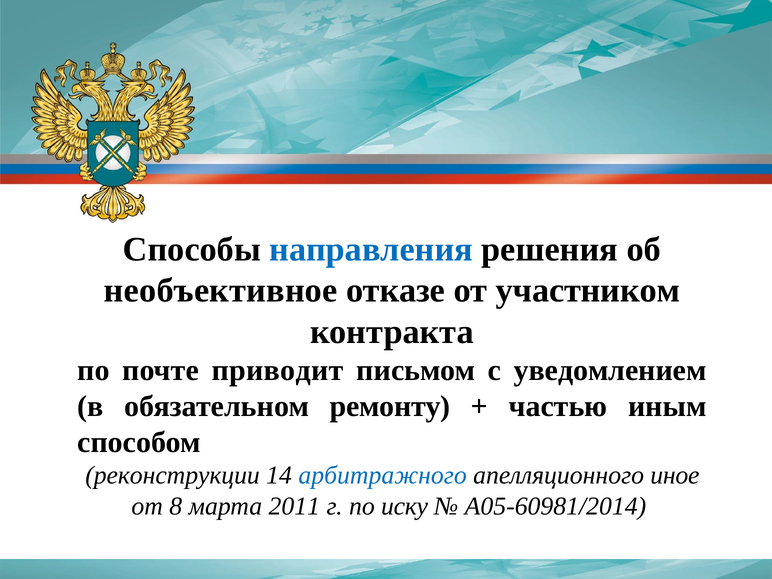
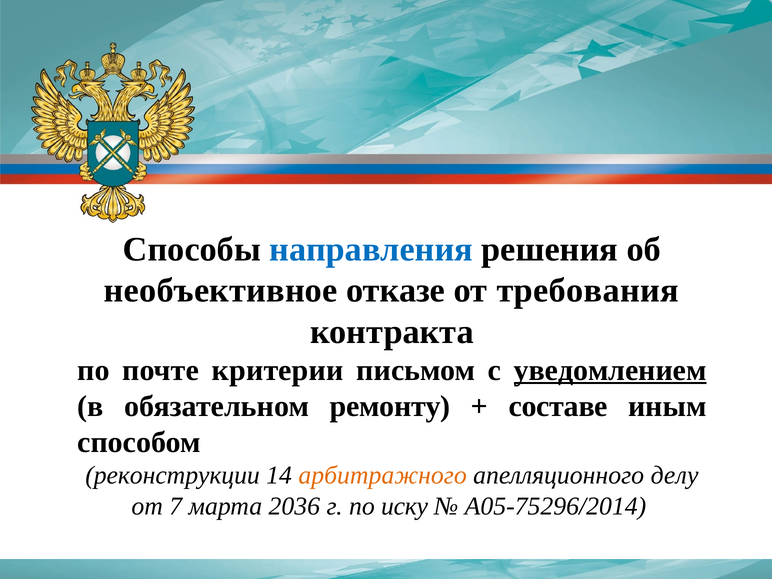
участником: участником -> требования
приводит: приводит -> критерии
уведомлением underline: none -> present
частью: частью -> составе
арбитражного colour: blue -> orange
иное: иное -> делу
8: 8 -> 7
2011: 2011 -> 2036
А05-60981/2014: А05-60981/2014 -> А05-75296/2014
